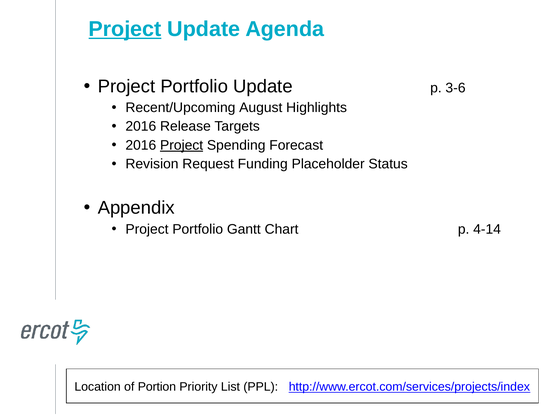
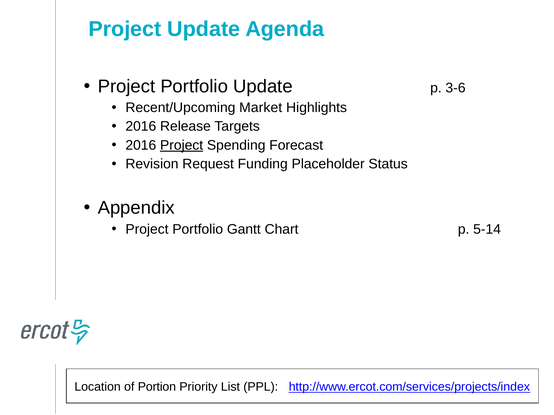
Project at (125, 29) underline: present -> none
August: August -> Market
4-14: 4-14 -> 5-14
